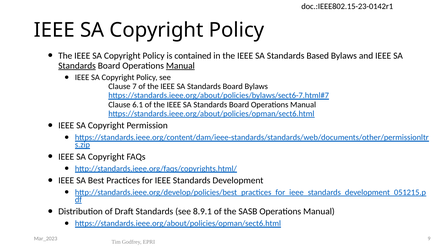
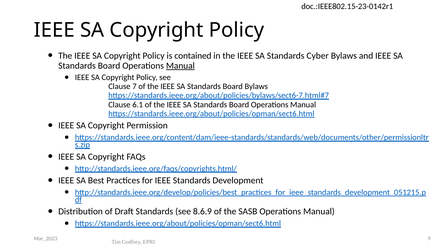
Based: Based -> Cyber
Standards at (77, 66) underline: present -> none
8.9.1: 8.9.1 -> 8.6.9
